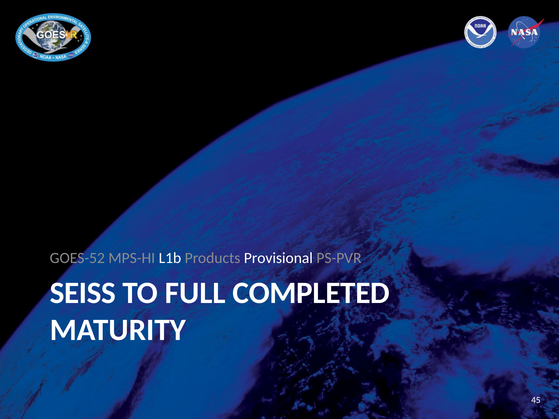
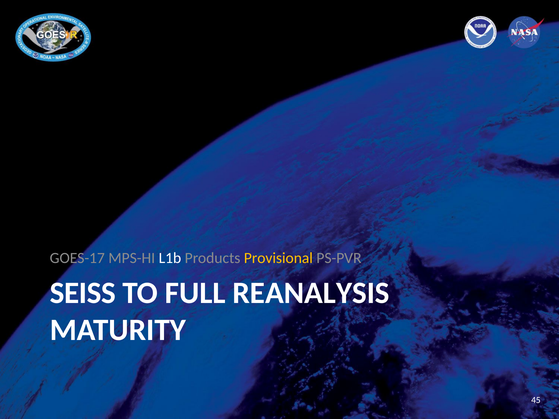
GOES-52: GOES-52 -> GOES-17
Provisional colour: white -> yellow
COMPLETED: COMPLETED -> REANALYSIS
